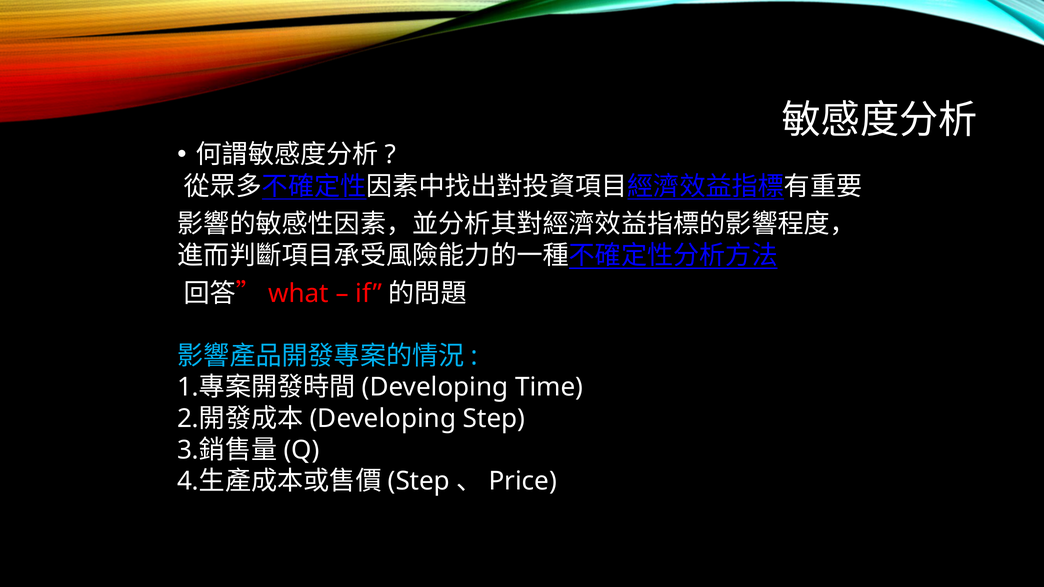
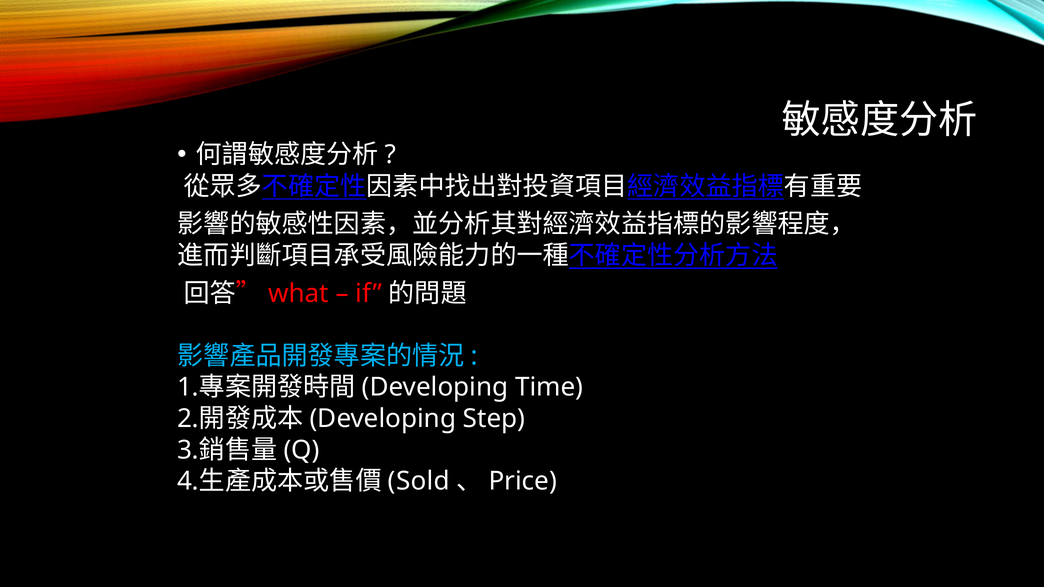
Step at (419, 481): Step -> Sold
